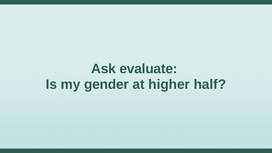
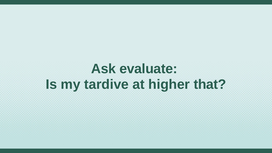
gender: gender -> tardive
half: half -> that
